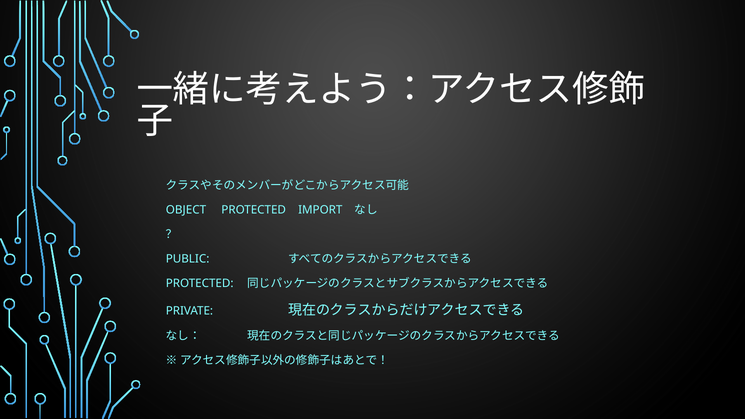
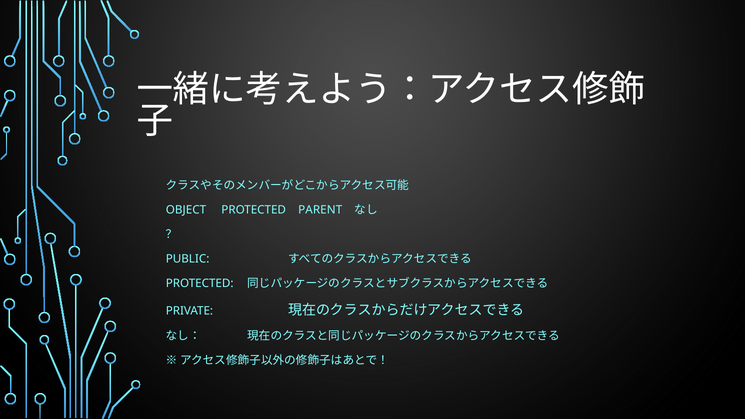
IMPORT: IMPORT -> PARENT
